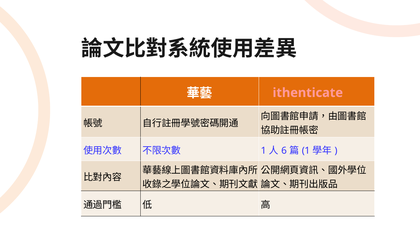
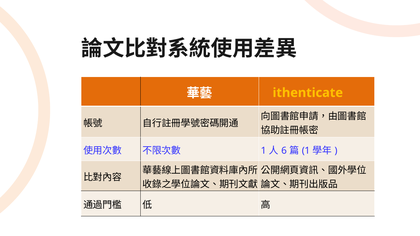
ithenticate colour: pink -> yellow
